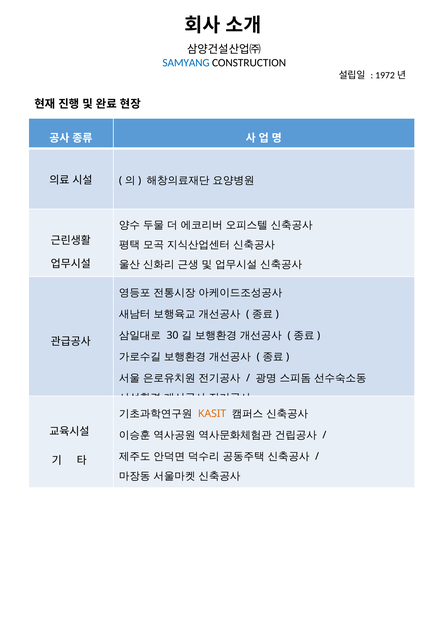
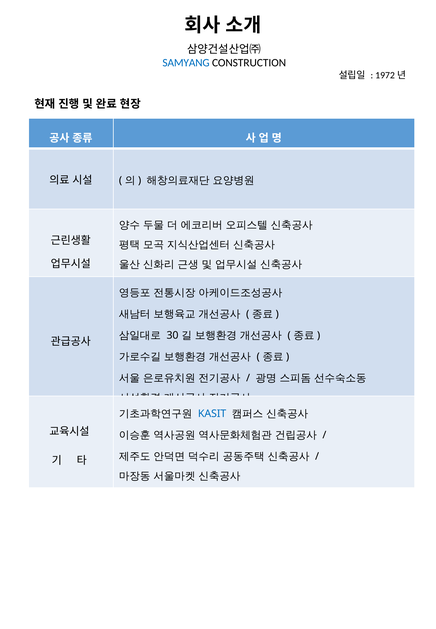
KASIT colour: orange -> blue
